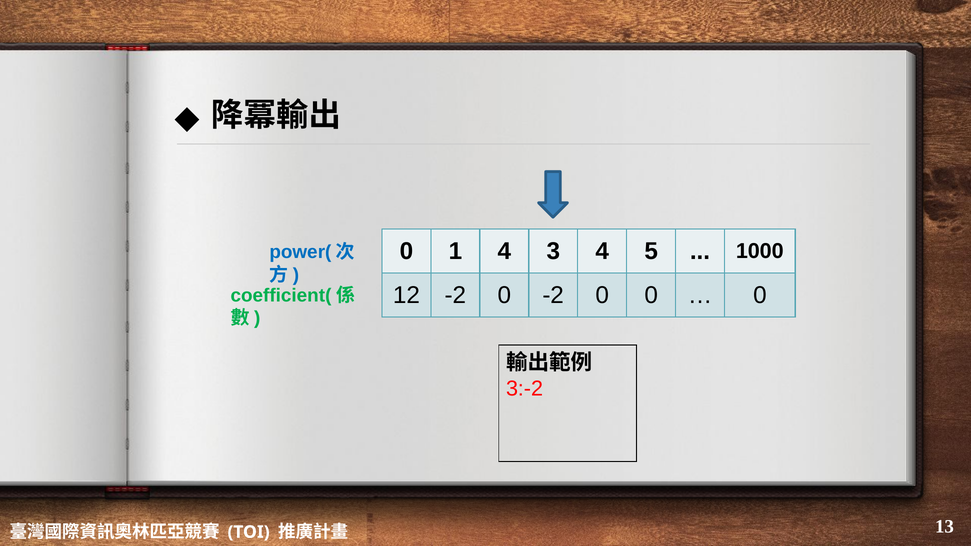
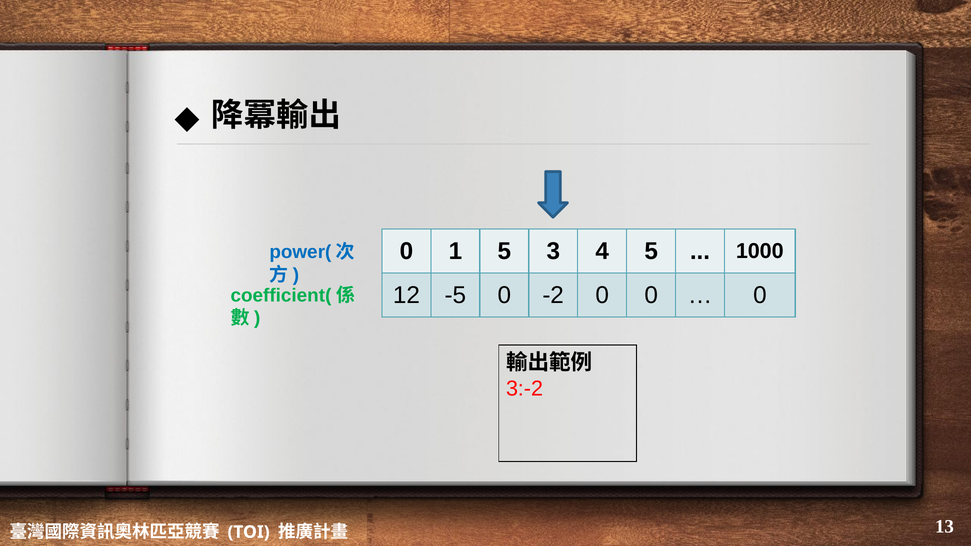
1 4: 4 -> 5
12 -2: -2 -> -5
